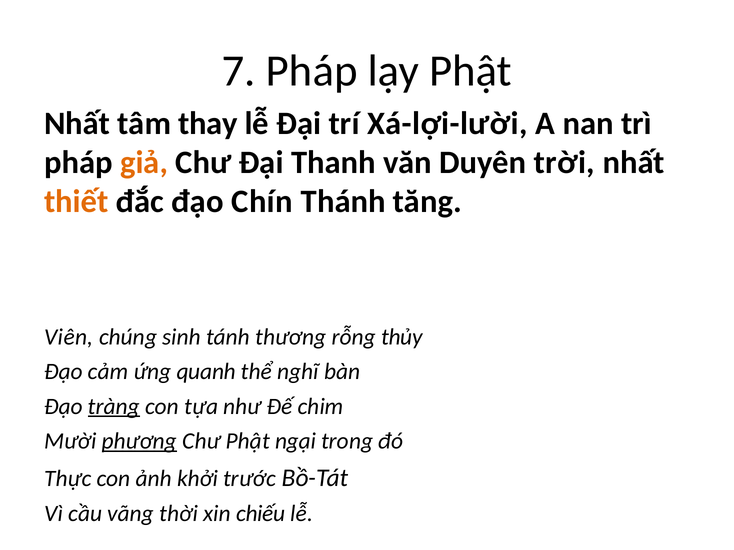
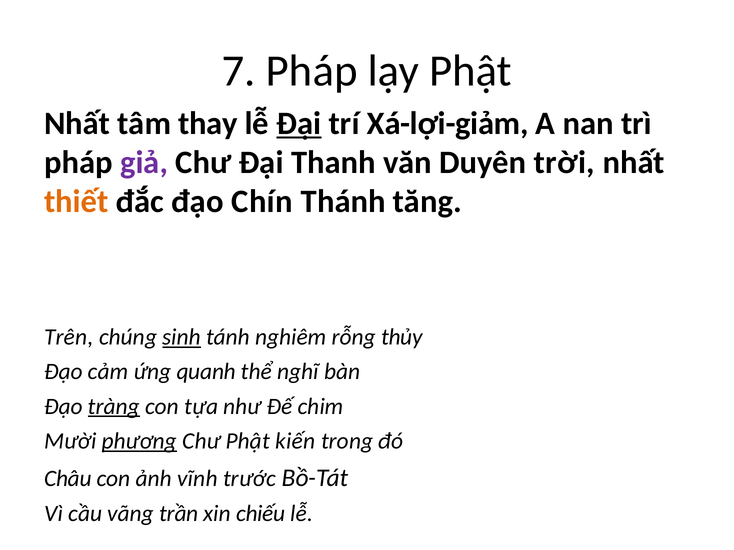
Đại at (299, 123) underline: none -> present
Xá-lợi-lười: Xá-lợi-lười -> Xá-lợi-giảm
giả colour: orange -> purple
Viên: Viên -> Trên
sinh underline: none -> present
thương: thương -> nghiêm
ngại: ngại -> kiến
Thực: Thực -> Châu
khởi: khởi -> vĩnh
thời: thời -> trần
